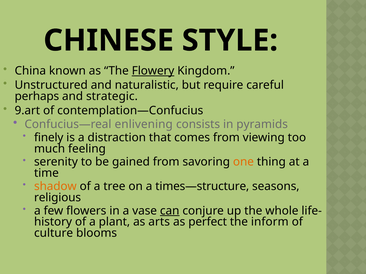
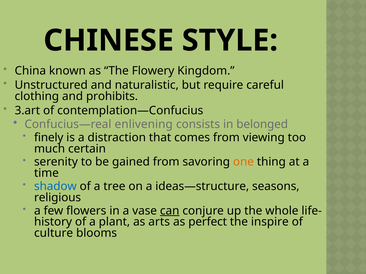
Flowery underline: present -> none
perhaps: perhaps -> clothing
strategic: strategic -> prohibits
9.art: 9.art -> 3.art
pyramids: pyramids -> belonged
feeling: feeling -> certain
shadow colour: orange -> blue
times—structure: times—structure -> ideas—structure
inform: inform -> inspire
